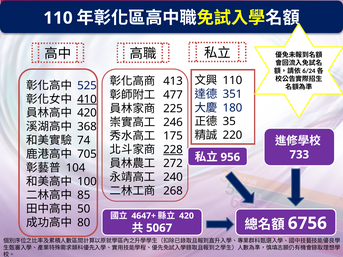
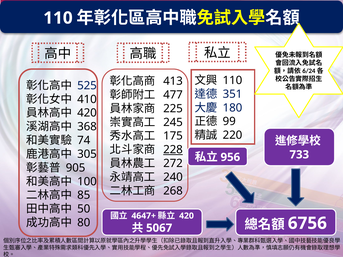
410 underline: present -> none
35: 35 -> 99
246: 246 -> 245
705: 705 -> 305
104: 104 -> 905
